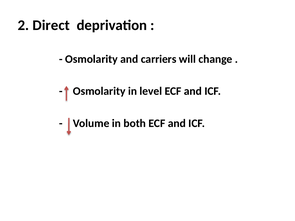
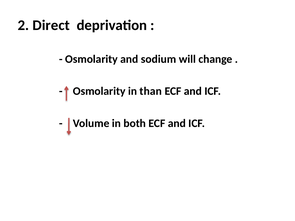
carriers: carriers -> sodium
level: level -> than
